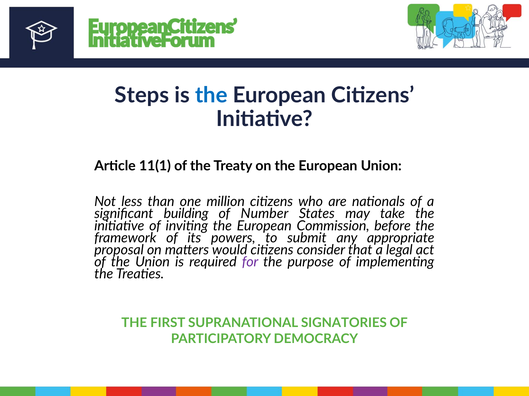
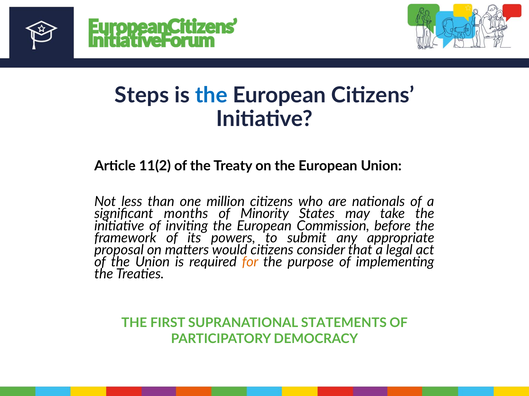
11(1: 11(1 -> 11(2
building: building -> months
Number: Number -> Minority
for colour: purple -> orange
SIGNATORIES: SIGNATORIES -> STATEMENTS
